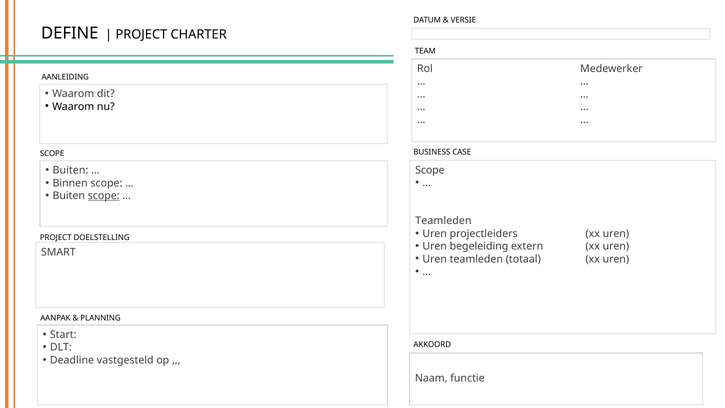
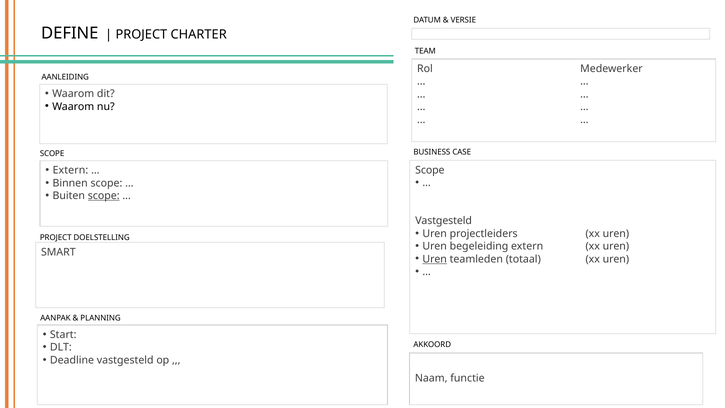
Buiten at (70, 170): Buiten -> Extern
Teamleden at (443, 221): Teamleden -> Vastgesteld
Uren at (435, 259) underline: none -> present
